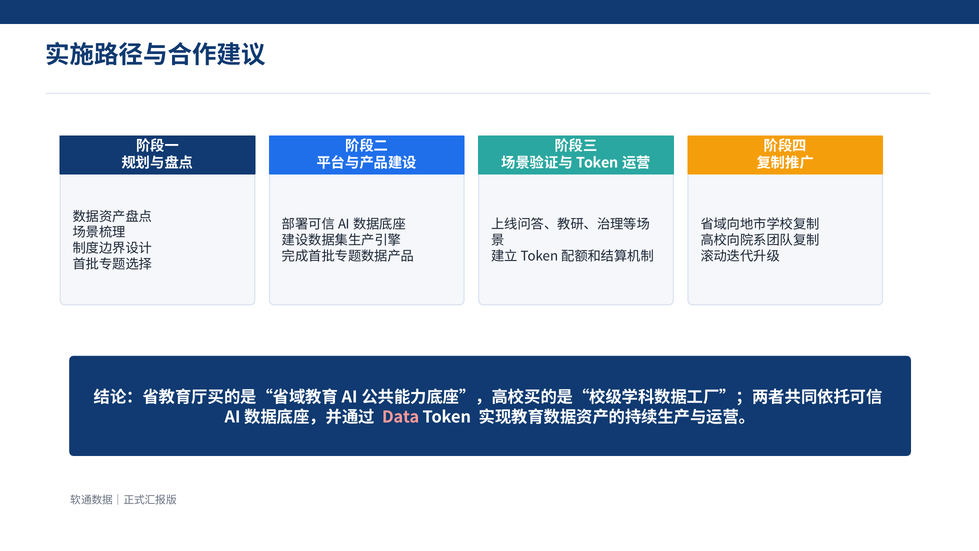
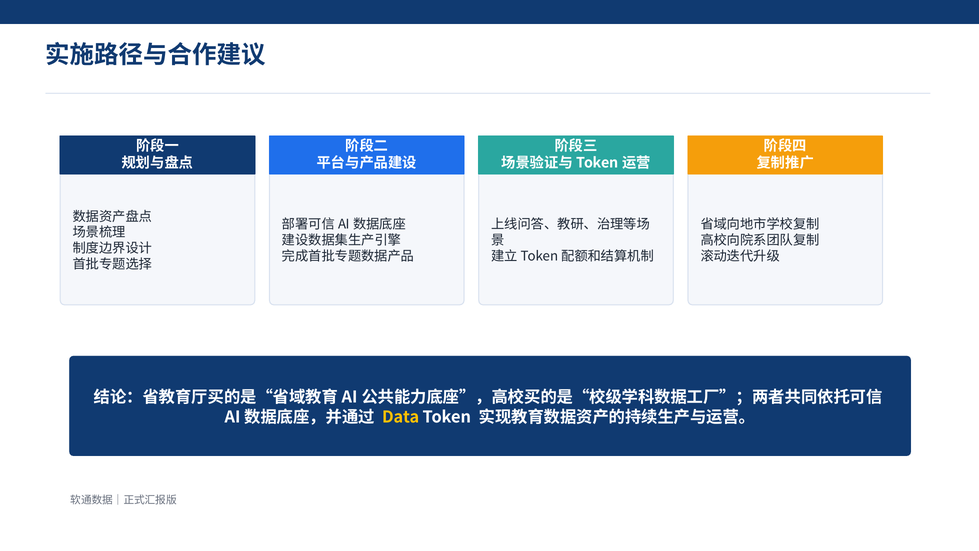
Data colour: pink -> yellow
